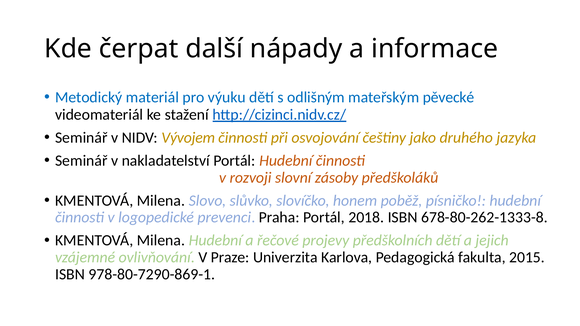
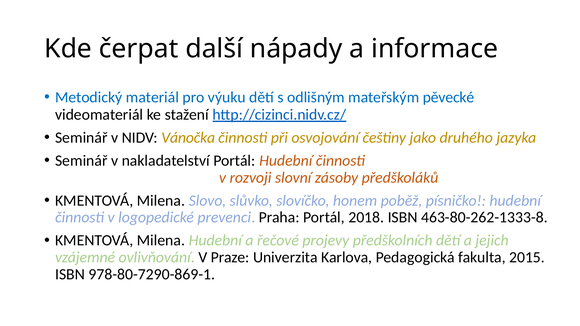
Vývojem: Vývojem -> Vánočka
678-80-262-1333-8: 678-80-262-1333-8 -> 463-80-262-1333-8
